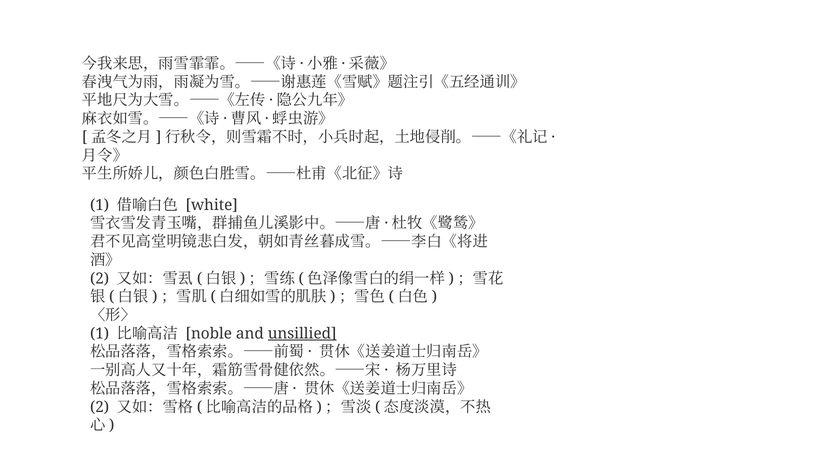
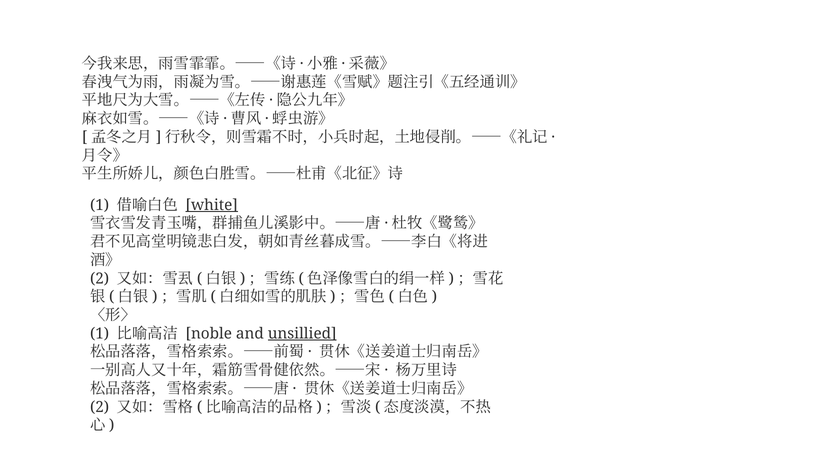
white underline: none -> present
